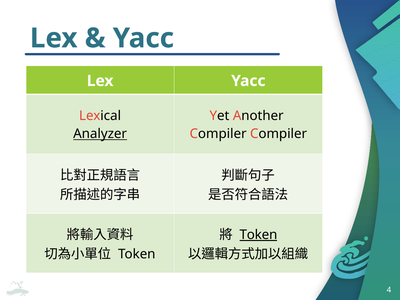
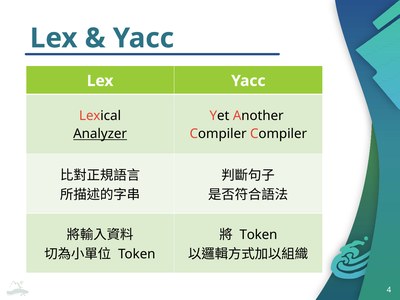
Token at (258, 235) underline: present -> none
